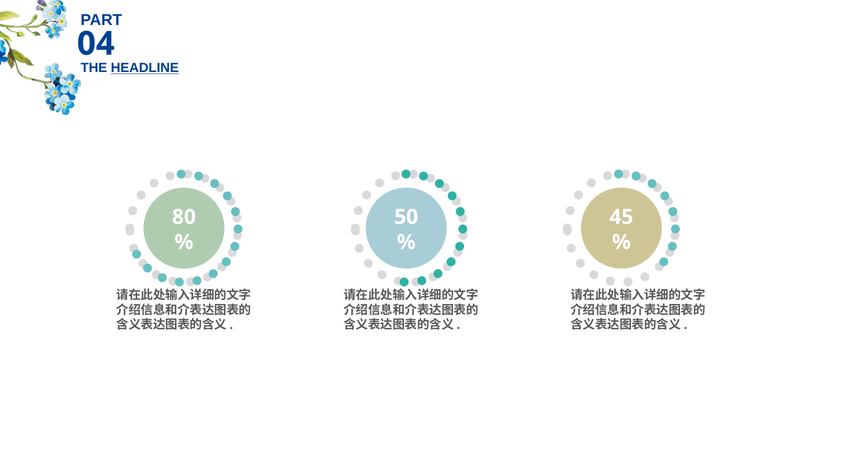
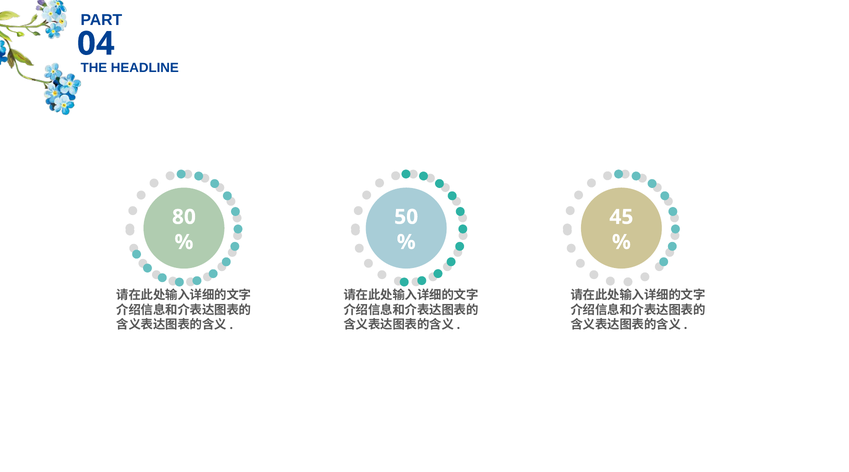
HEADLINE underline: present -> none
